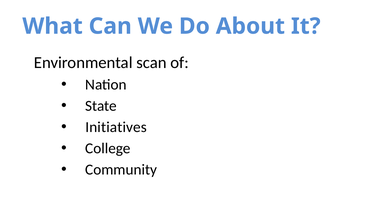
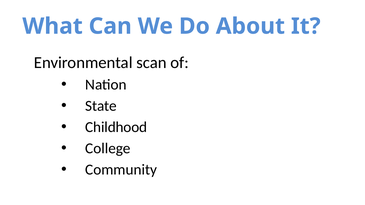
Initiatives: Initiatives -> Childhood
